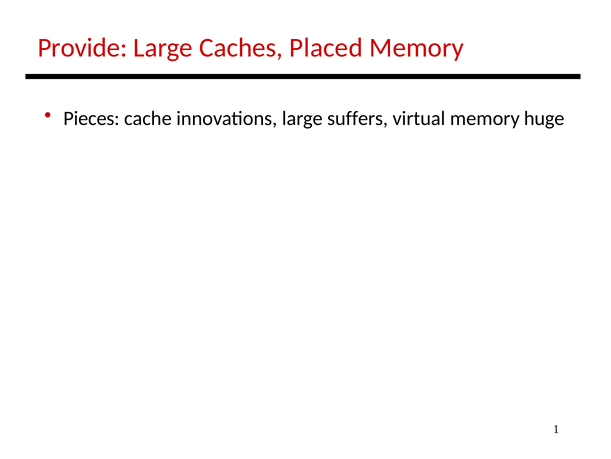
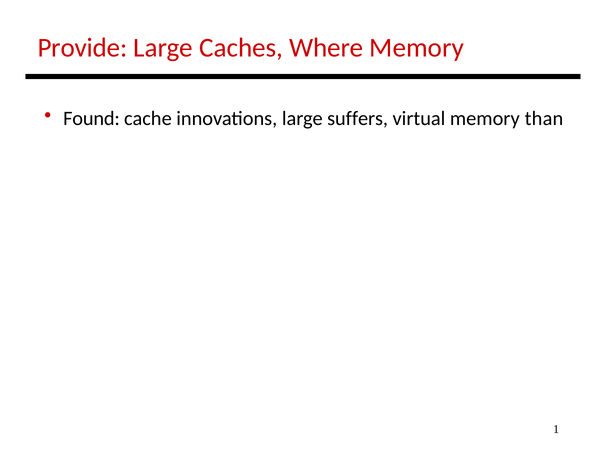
Placed: Placed -> Where
Pieces: Pieces -> Found
huge: huge -> than
